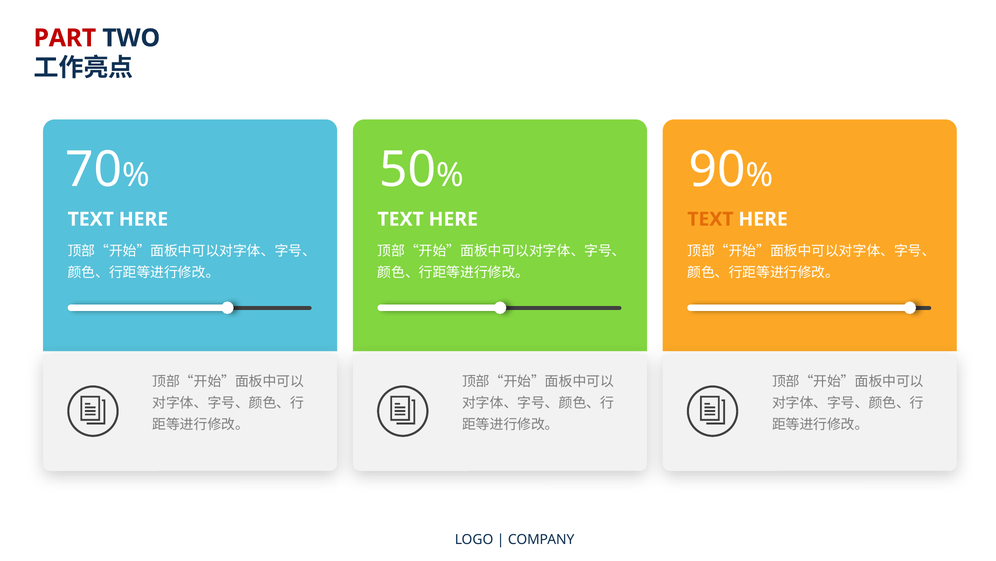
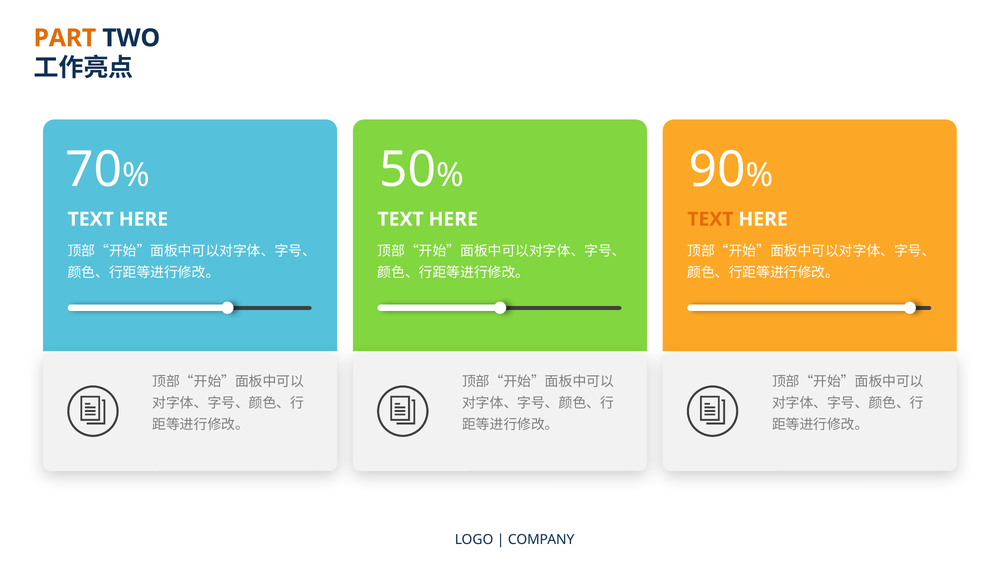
PART colour: red -> orange
